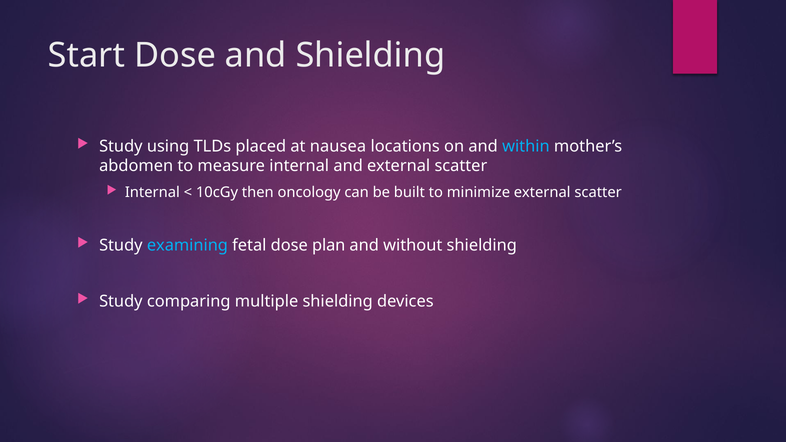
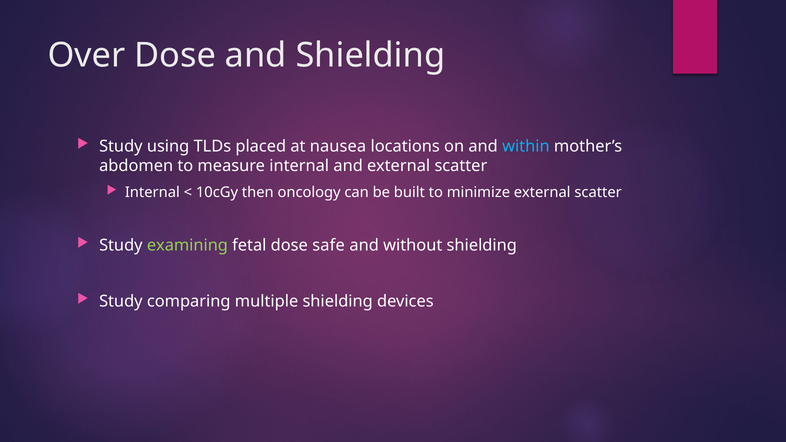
Start: Start -> Over
examining colour: light blue -> light green
plan: plan -> safe
